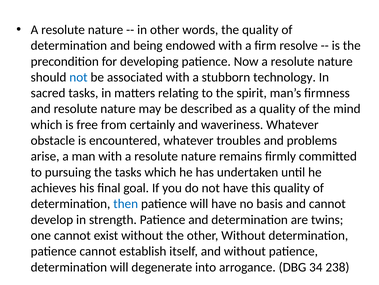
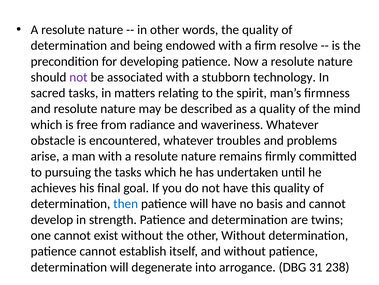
not at (78, 77) colour: blue -> purple
certainly: certainly -> radiance
34: 34 -> 31
